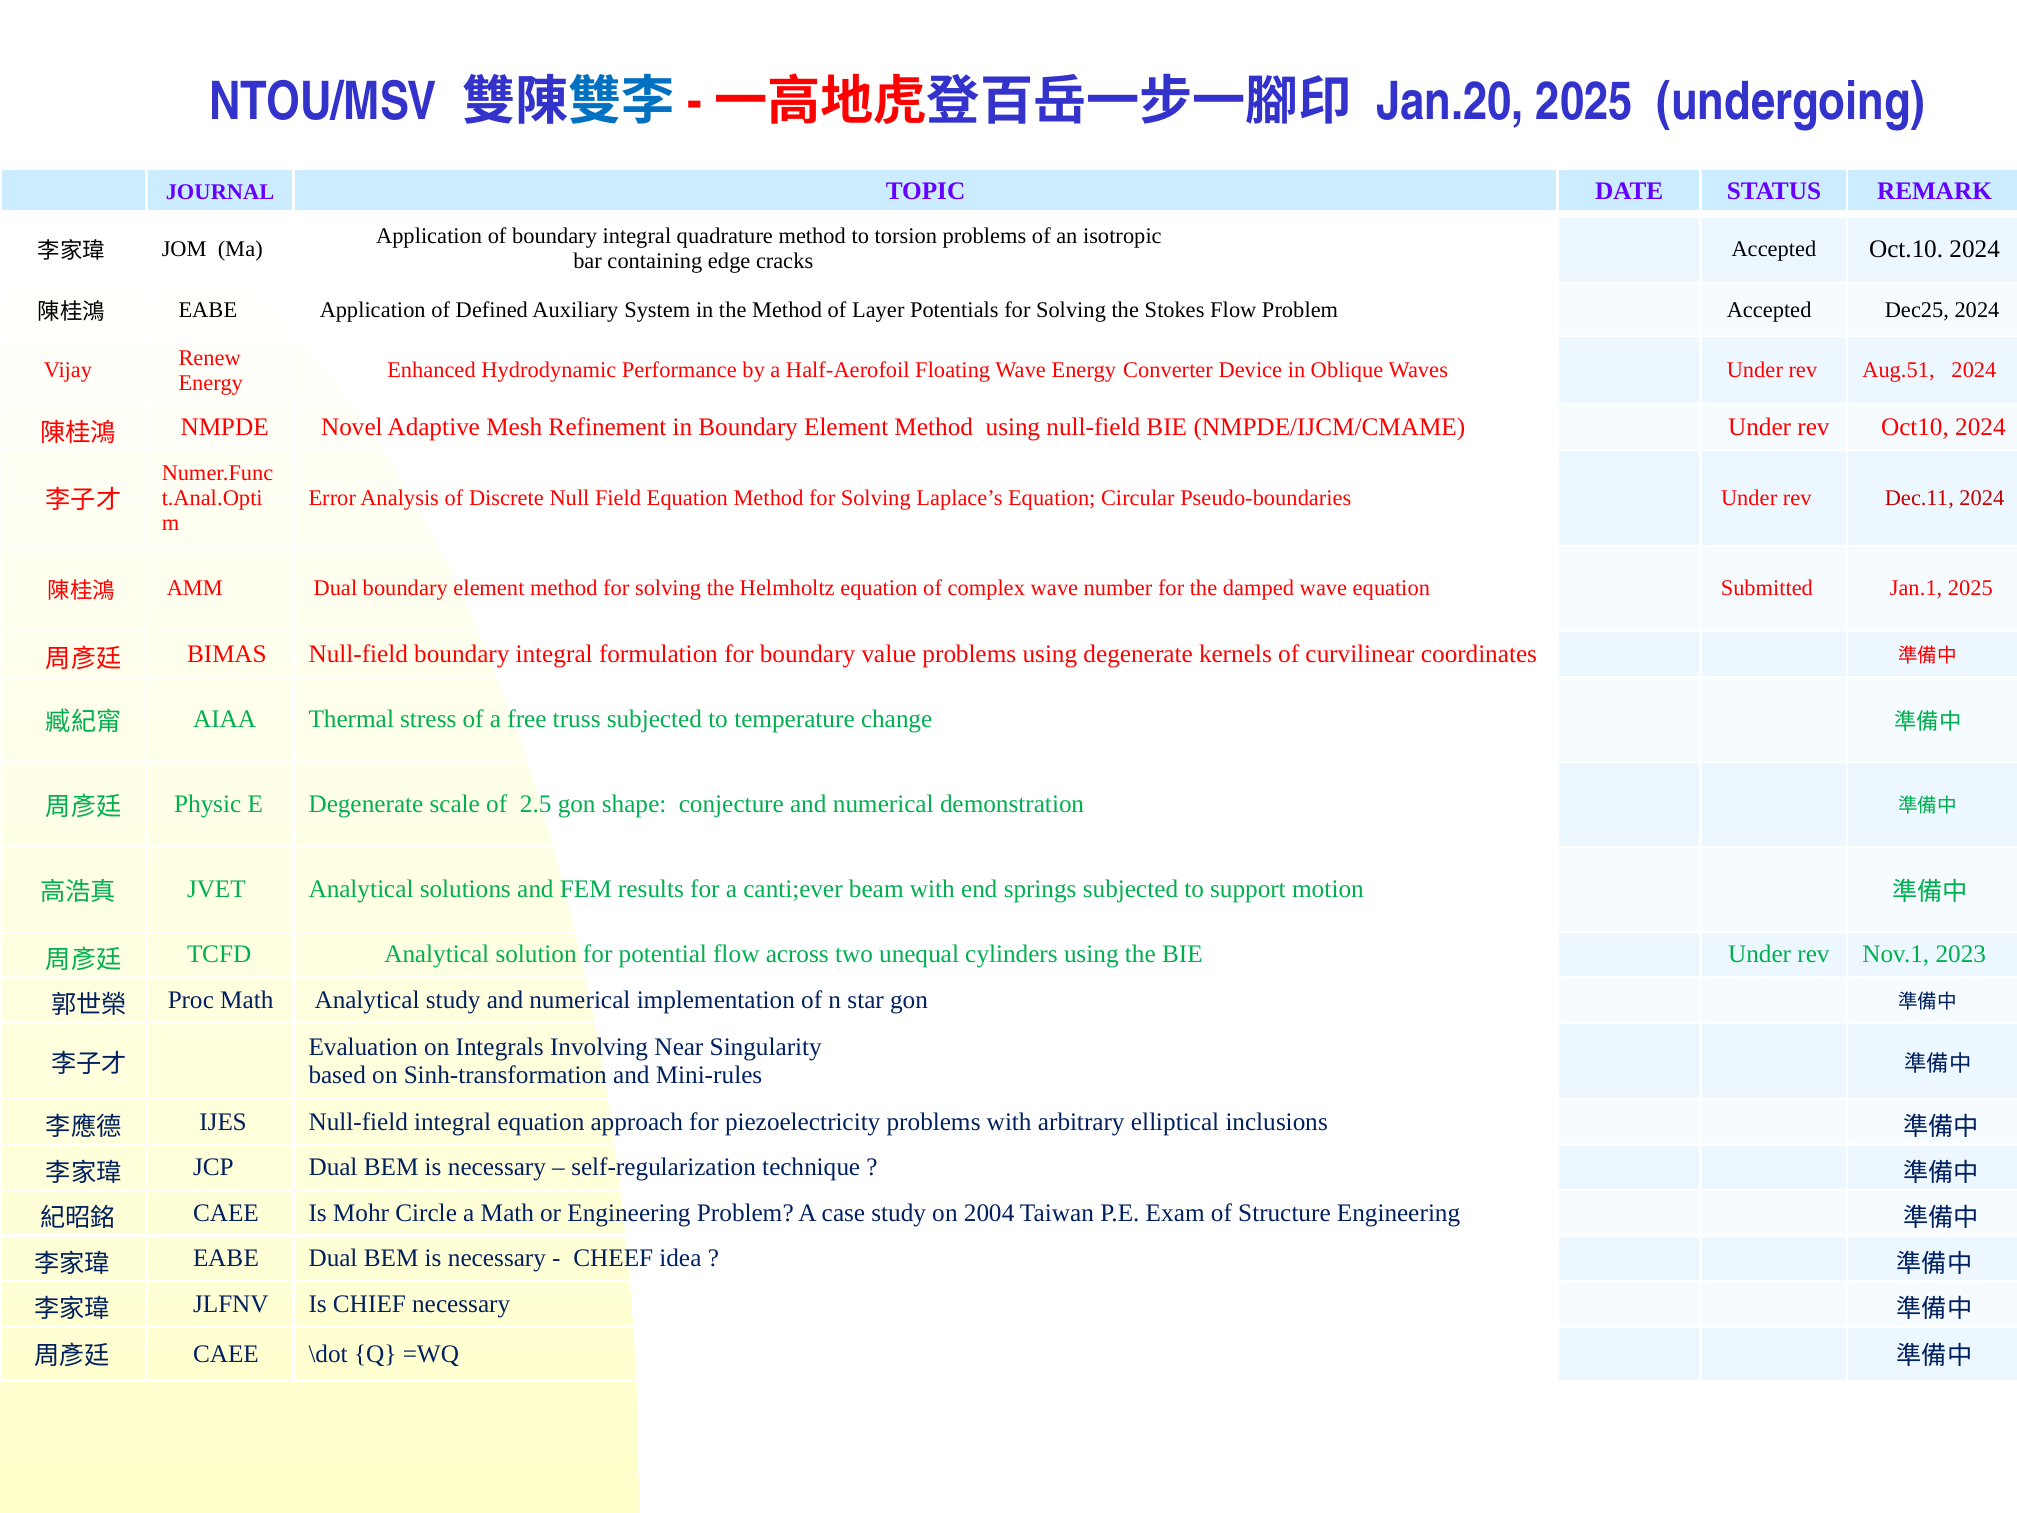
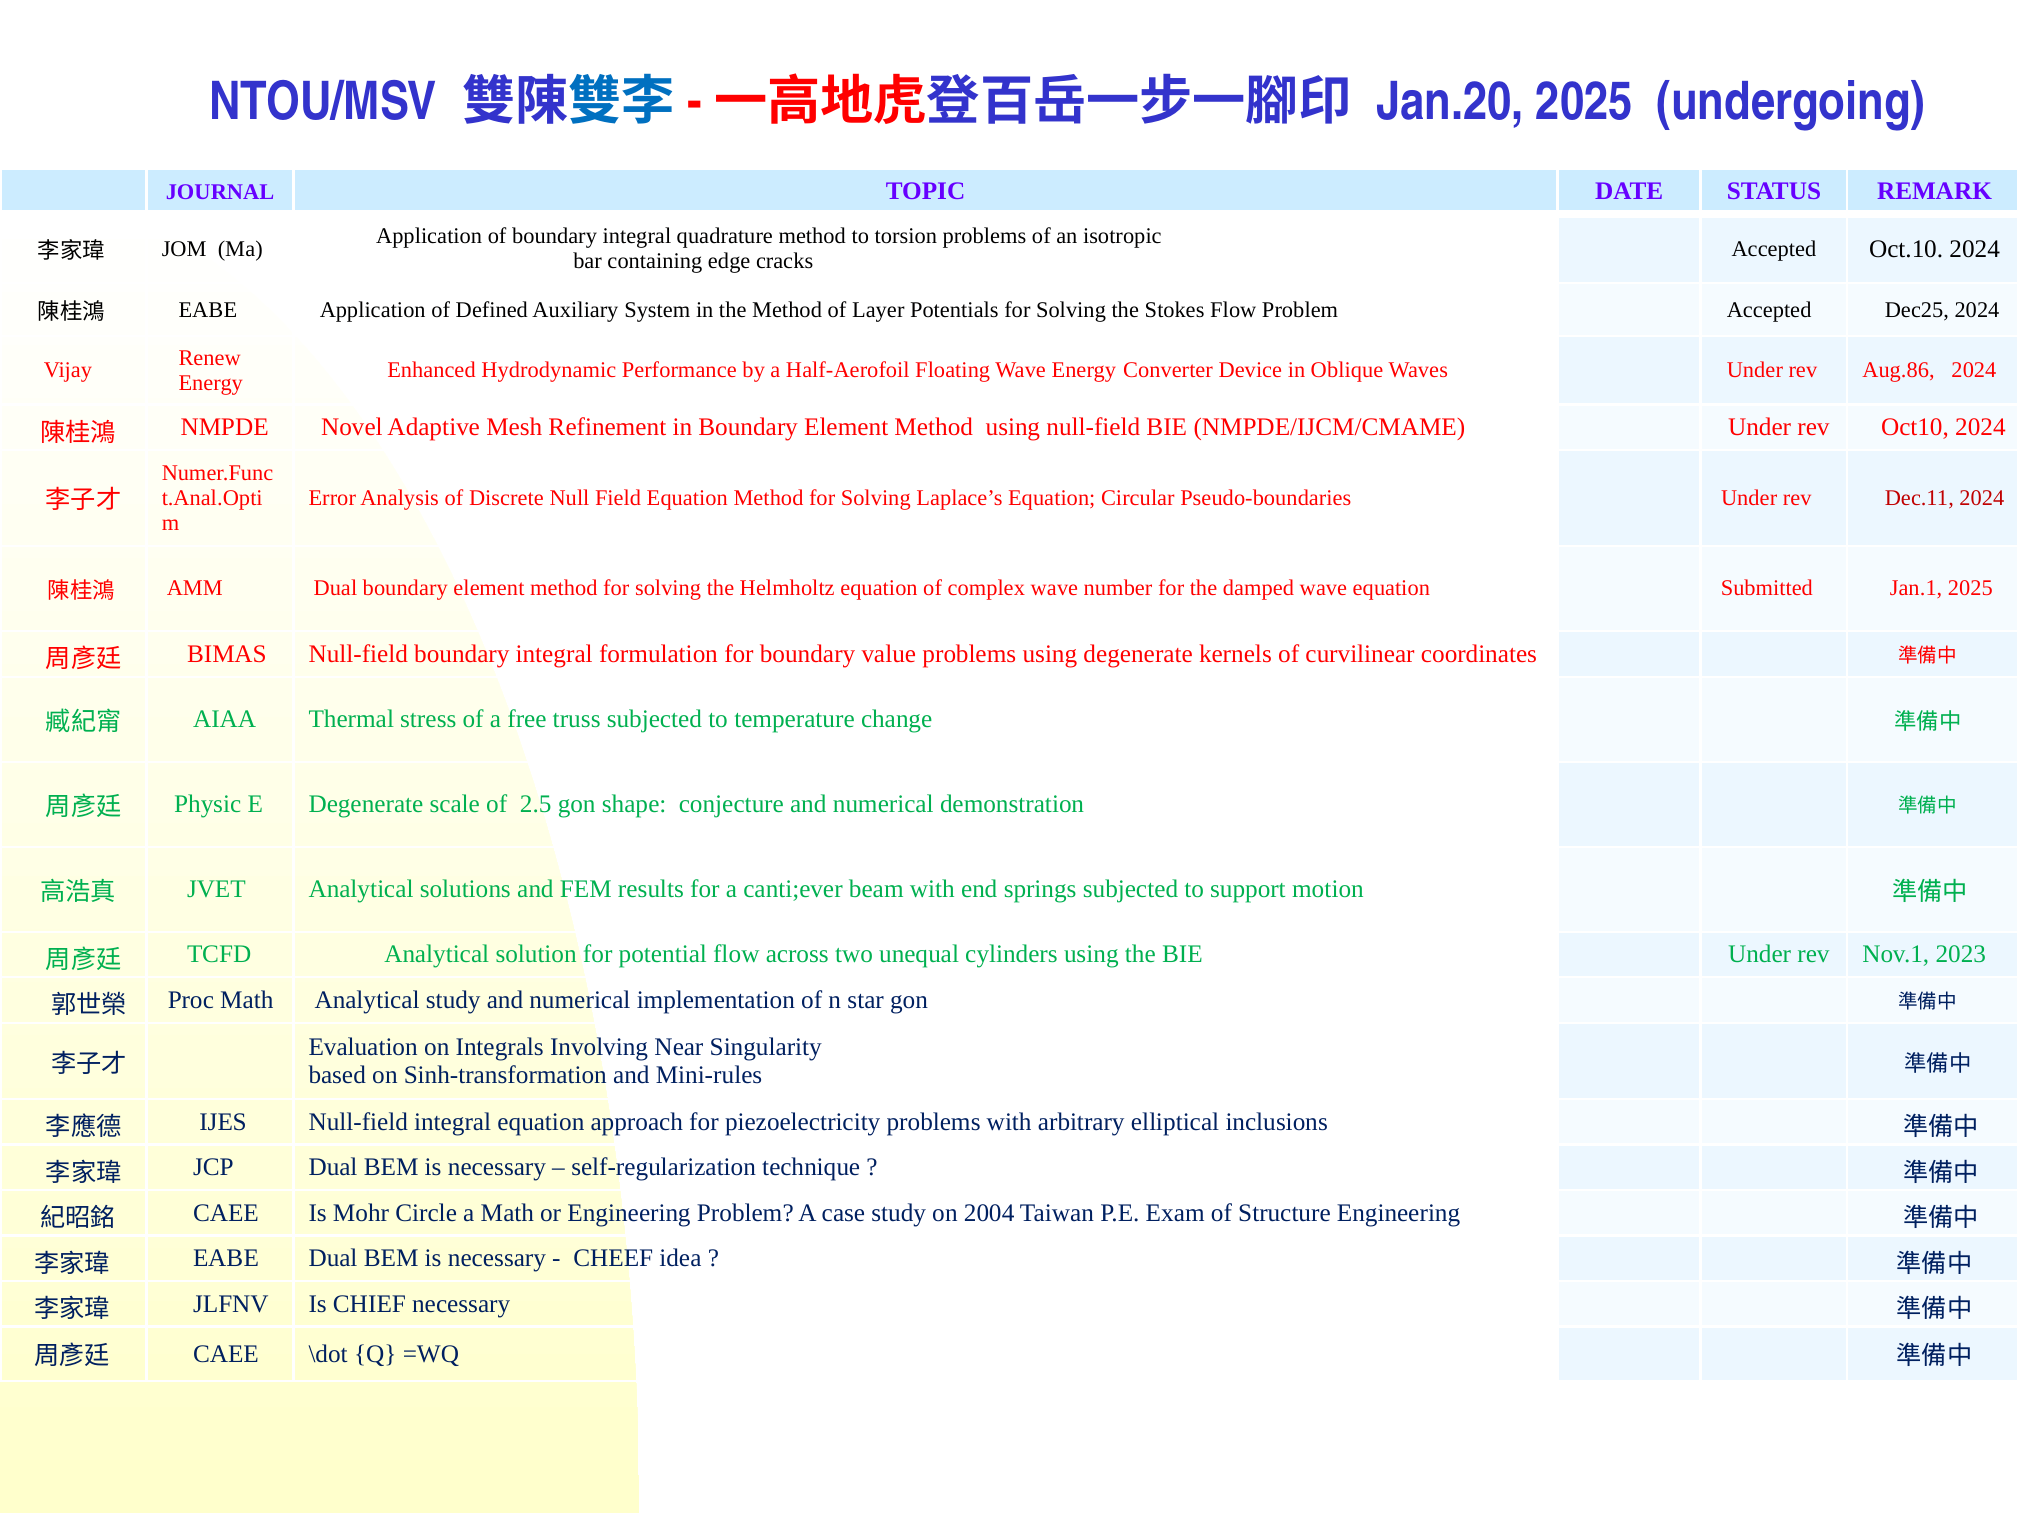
Aug.51: Aug.51 -> Aug.86
